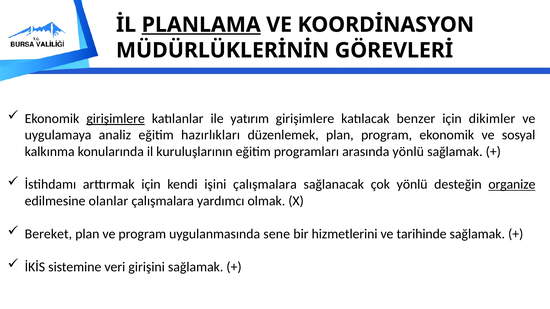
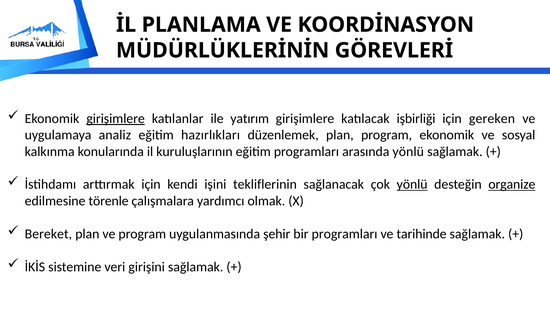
PLANLAMA underline: present -> none
benzer: benzer -> işbirliği
dikimler: dikimler -> gereken
işini çalışmalara: çalışmalara -> tekliflerinin
yönlü at (412, 185) underline: none -> present
olanlar: olanlar -> törenle
sene: sene -> şehir
bir hizmetlerini: hizmetlerini -> programları
